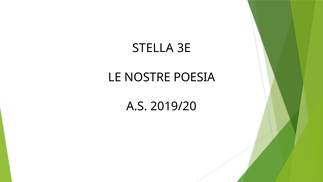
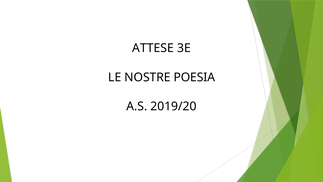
STELLA: STELLA -> ATTESE
